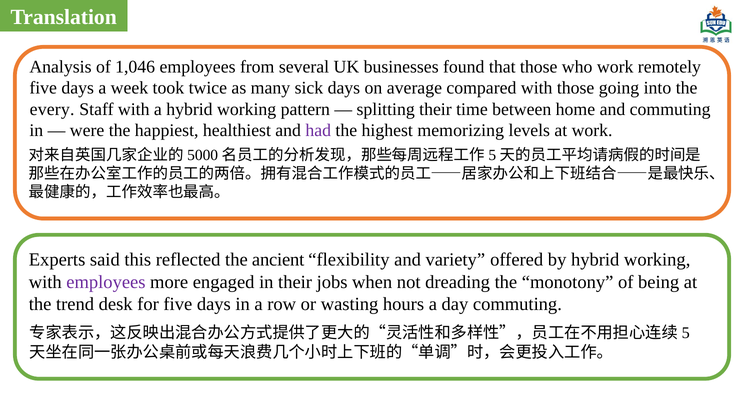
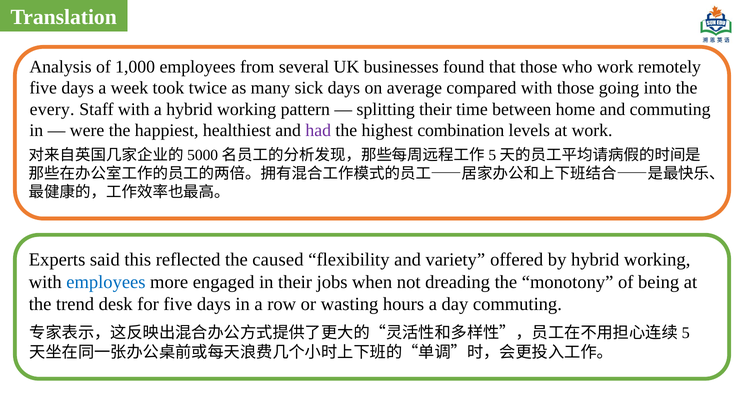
1,046: 1,046 -> 1,000
memorizing: memorizing -> combination
ancient: ancient -> caused
employees at (106, 282) colour: purple -> blue
